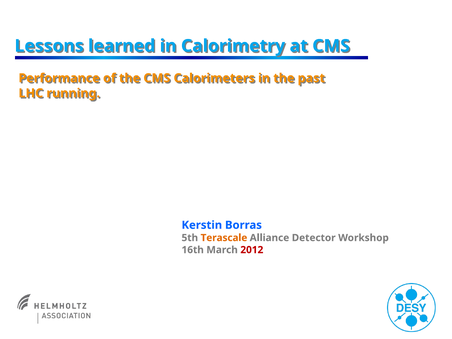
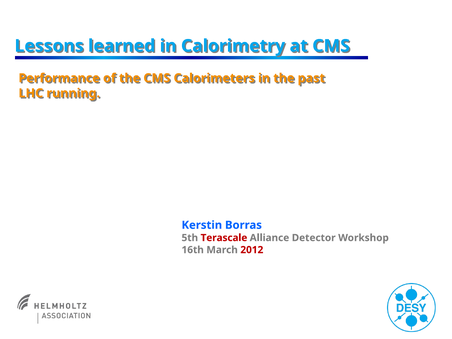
Terascale colour: orange -> red
